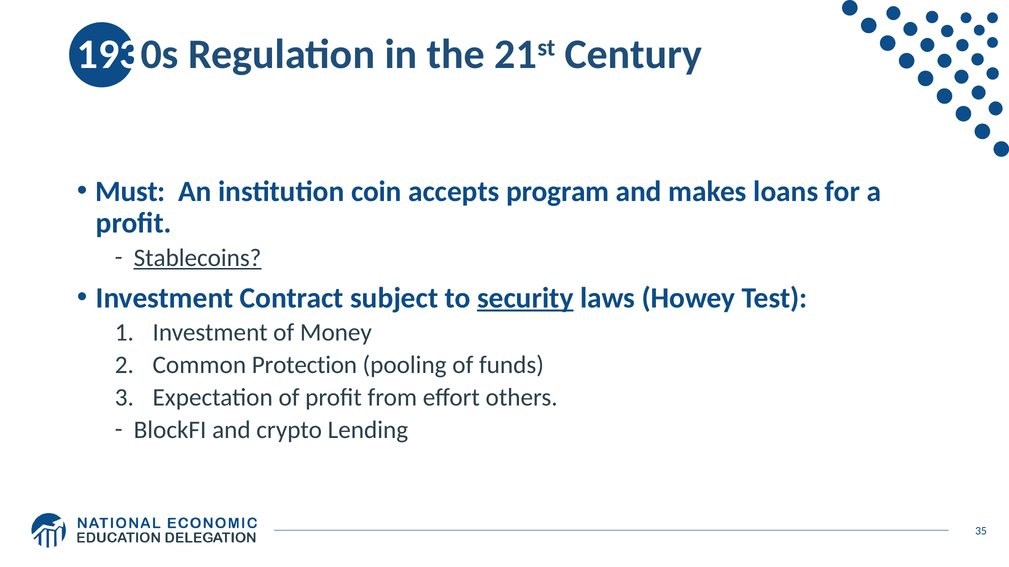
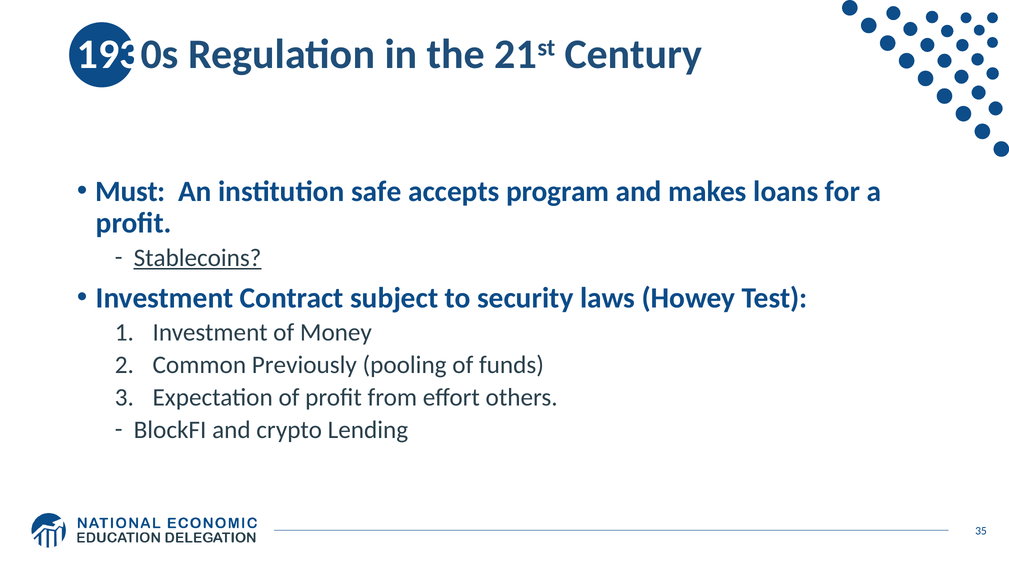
coin: coin -> safe
security underline: present -> none
Protection: Protection -> Previously
